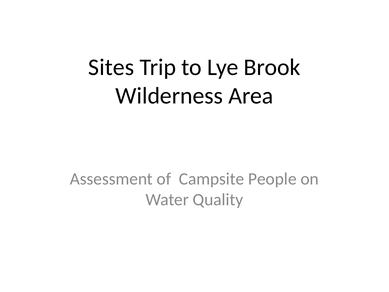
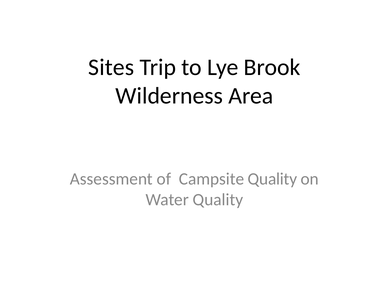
Campsite People: People -> Quality
